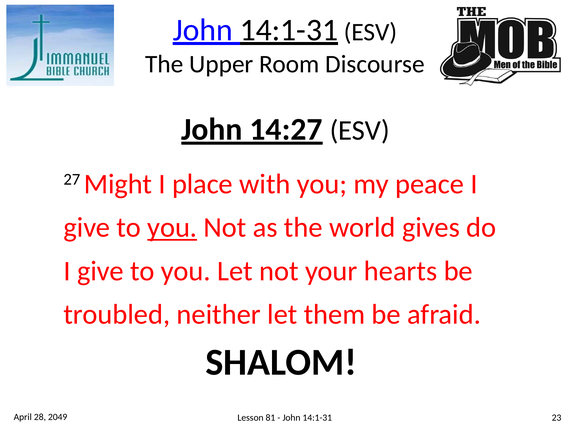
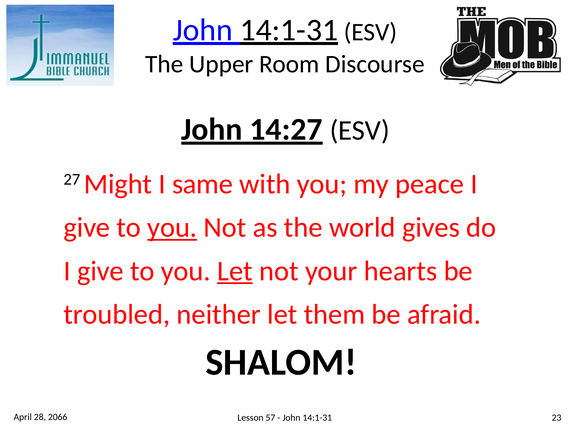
place: place -> same
Let at (235, 271) underline: none -> present
2049: 2049 -> 2066
81: 81 -> 57
